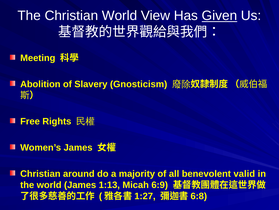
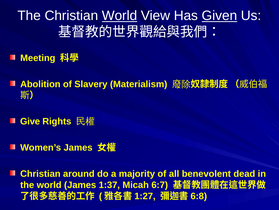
World at (120, 16) underline: none -> present
Gnosticism: Gnosticism -> Materialism
Free: Free -> Give
valid: valid -> dead
1:13: 1:13 -> 1:37
6:9: 6:9 -> 6:7
